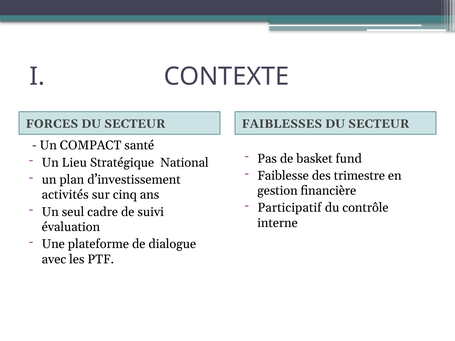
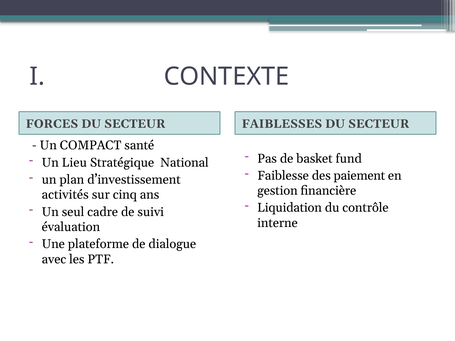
trimestre: trimestre -> paiement
Participatif: Participatif -> Liquidation
